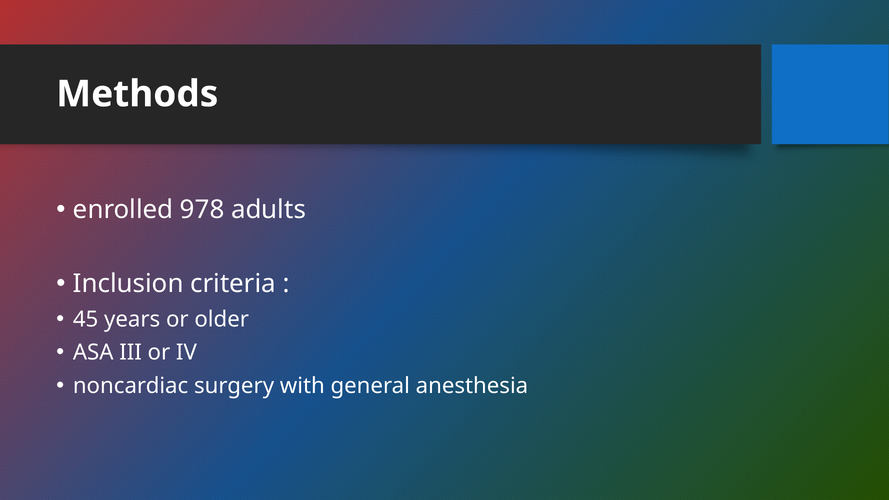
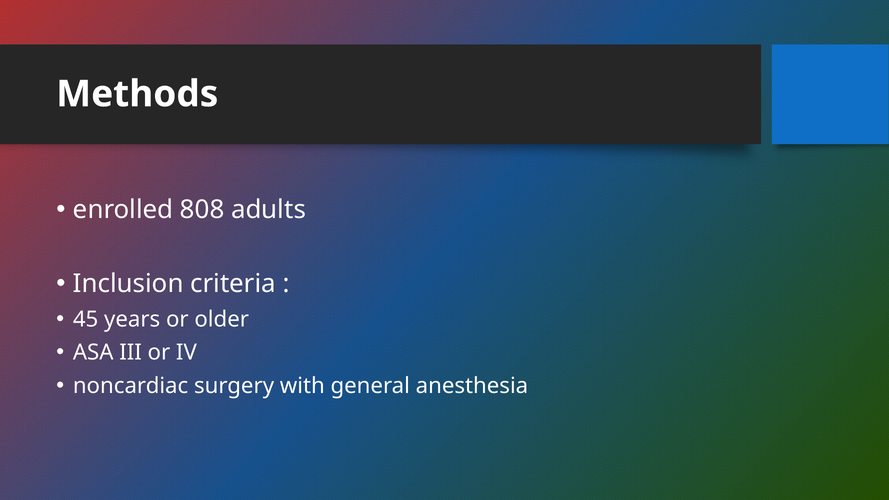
978: 978 -> 808
